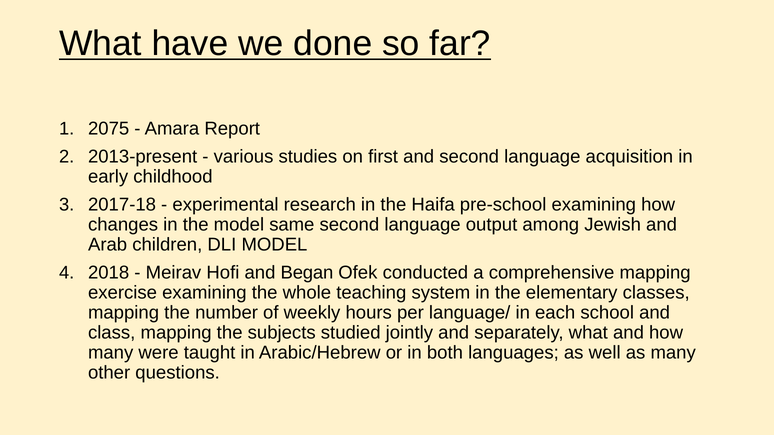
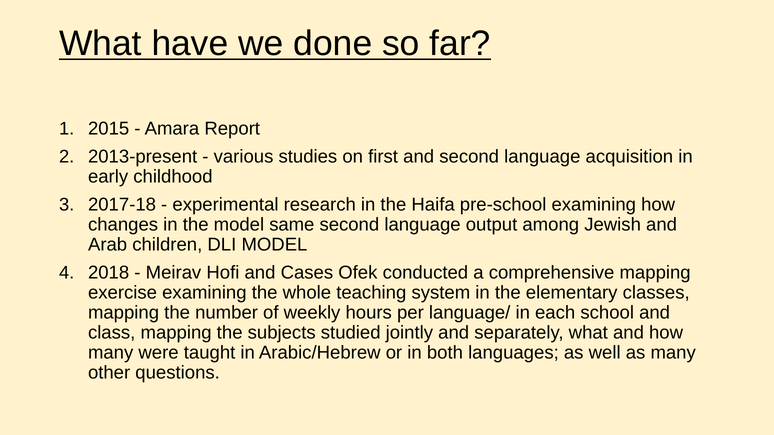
2075: 2075 -> 2015
Began: Began -> Cases
